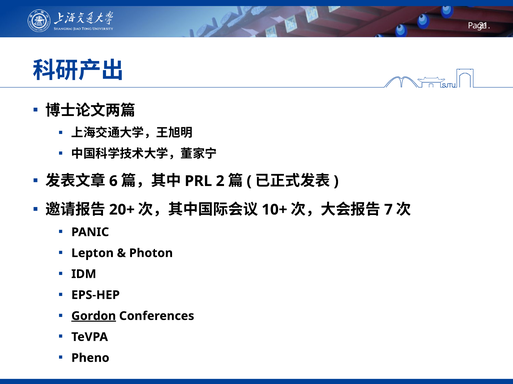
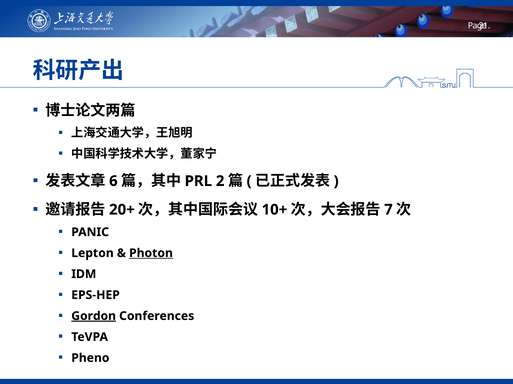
Photon underline: none -> present
